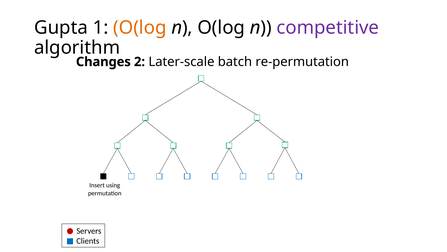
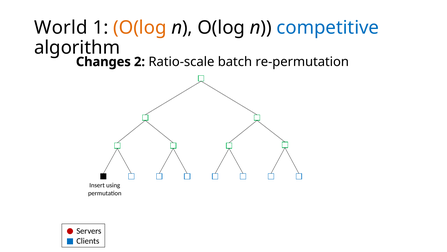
Gupta: Gupta -> World
competitive colour: purple -> blue
Later-scale: Later-scale -> Ratio-scale
